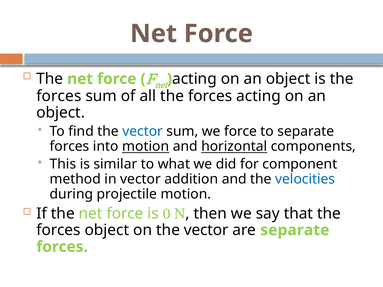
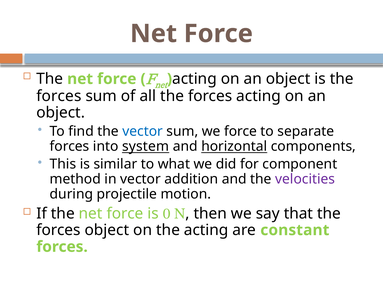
into motion: motion -> system
velocities colour: blue -> purple
vector at (206, 230): vector -> acting
are separate: separate -> constant
